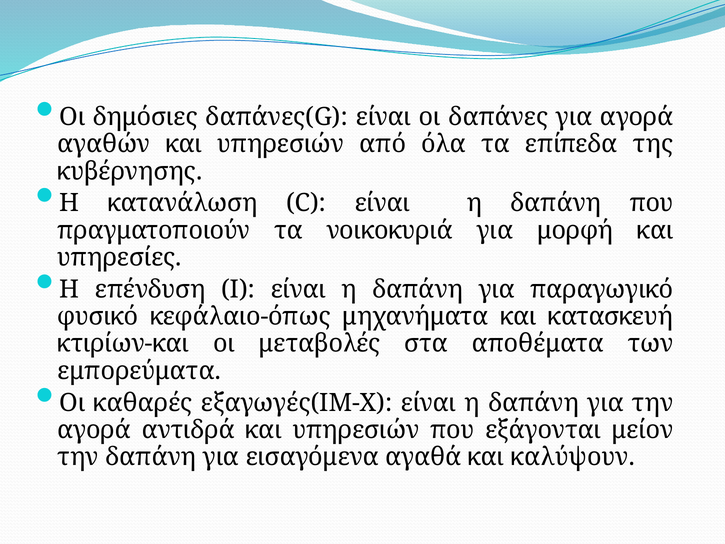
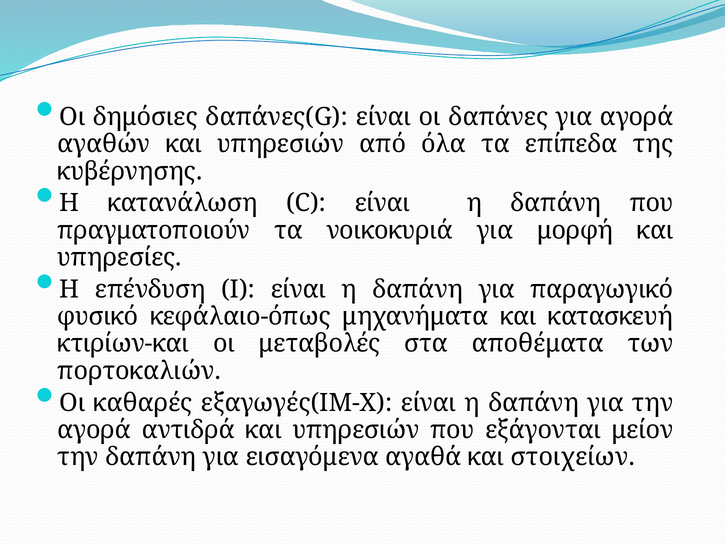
εμπορεύματα: εμπορεύματα -> πορτοκαλιών
καλύψουν: καλύψουν -> στοιχείων
